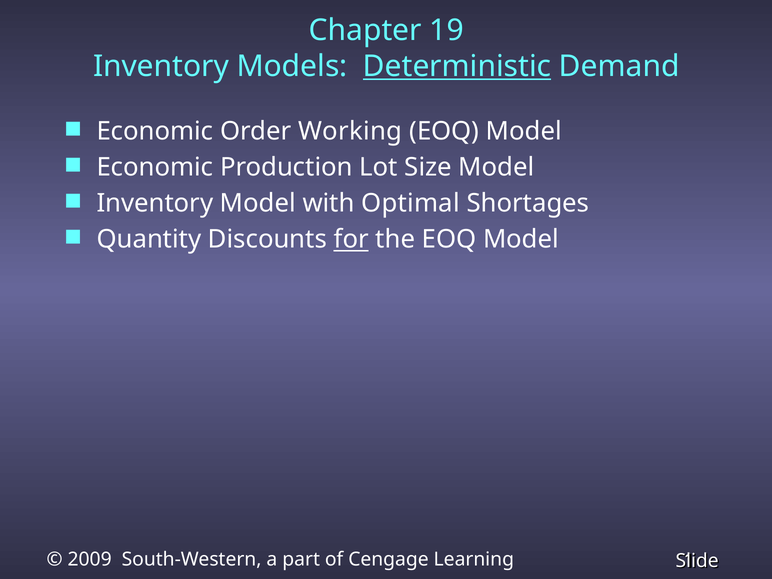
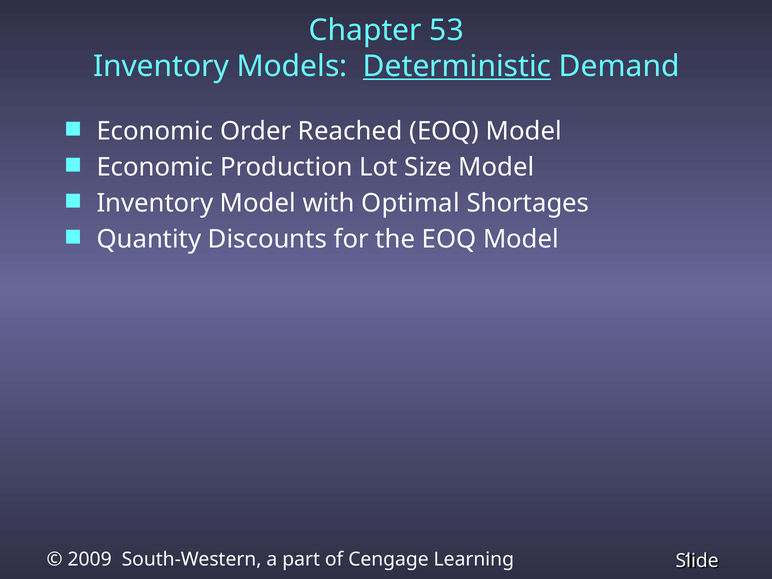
19: 19 -> 53
Working: Working -> Reached
for underline: present -> none
